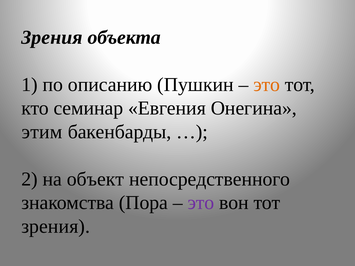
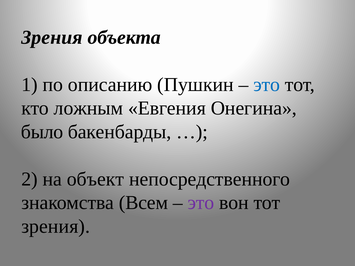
это at (267, 85) colour: orange -> blue
семинар: семинар -> ложным
этим: этим -> было
Пора: Пора -> Всем
